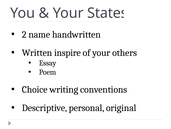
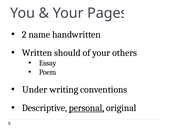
States: States -> Pages
inspire: inspire -> should
Choice: Choice -> Under
personal underline: none -> present
